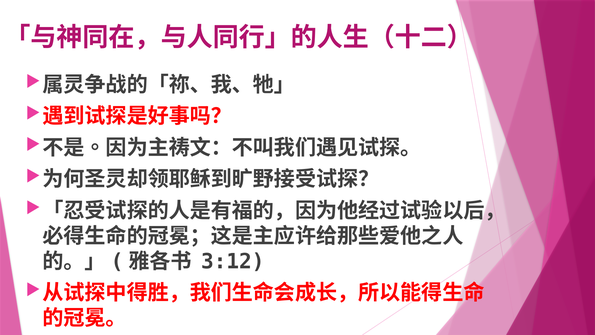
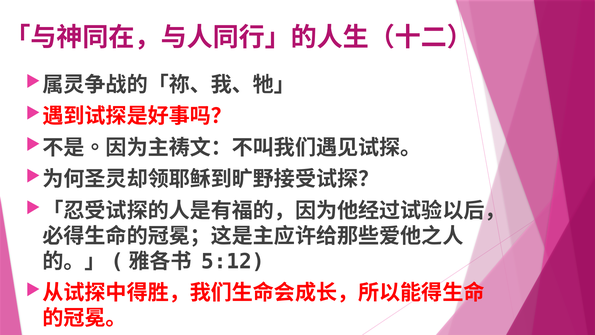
3:12: 3:12 -> 5:12
